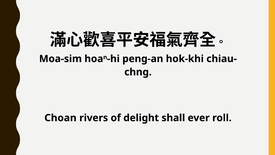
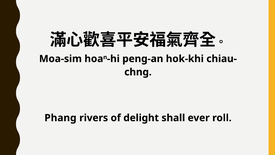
Choan: Choan -> Phang
